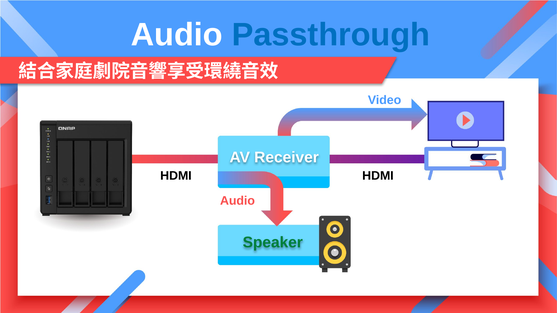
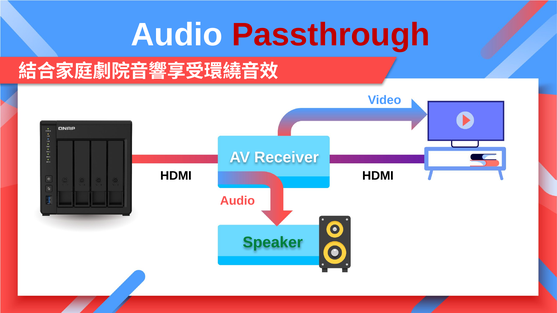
Passthrough colour: blue -> red
